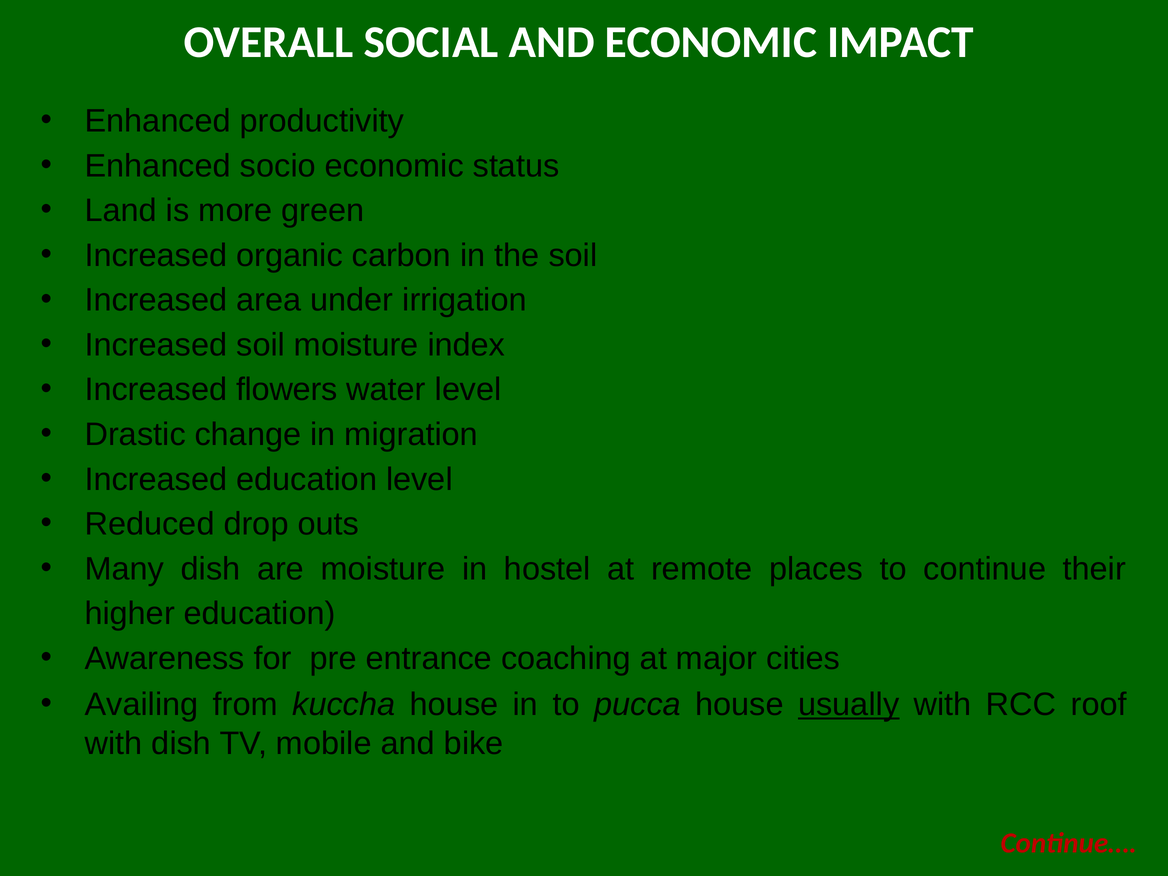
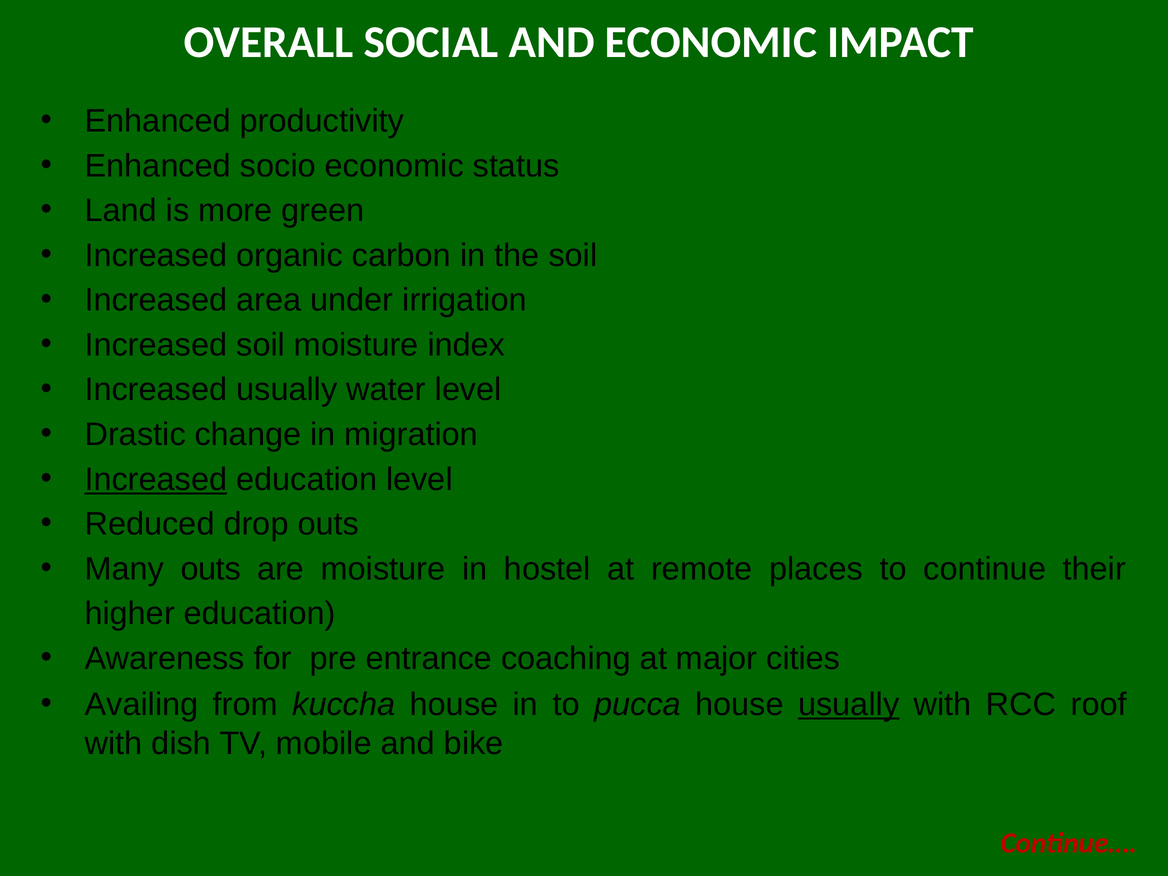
Increased flowers: flowers -> usually
Increased at (156, 479) underline: none -> present
Many dish: dish -> outs
